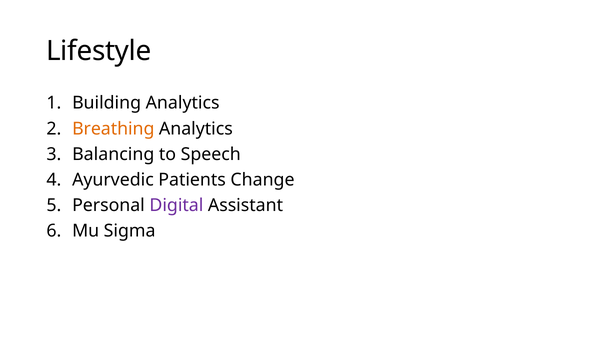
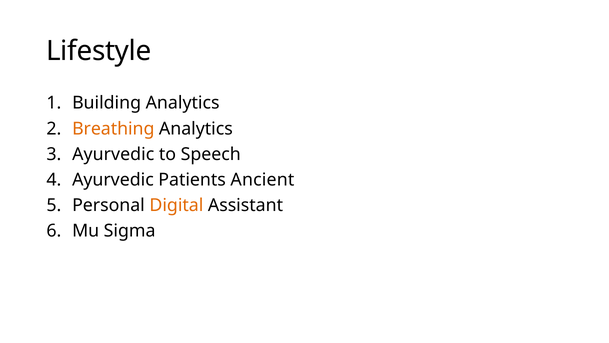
Balancing at (113, 154): Balancing -> Ayurvedic
Change: Change -> Ancient
Digital colour: purple -> orange
